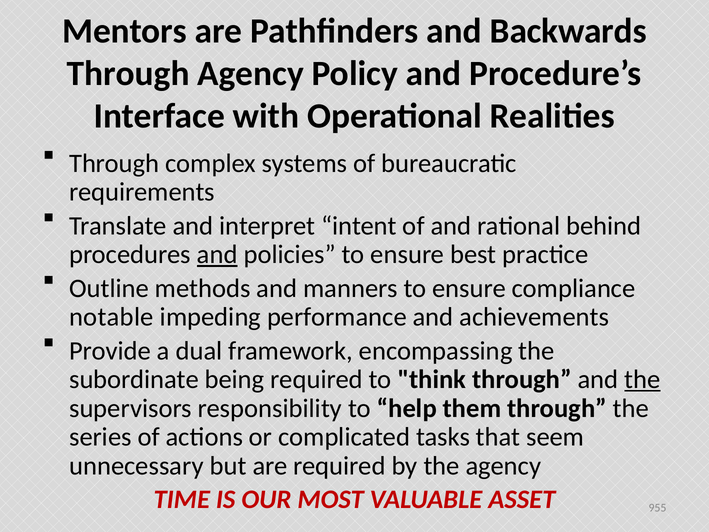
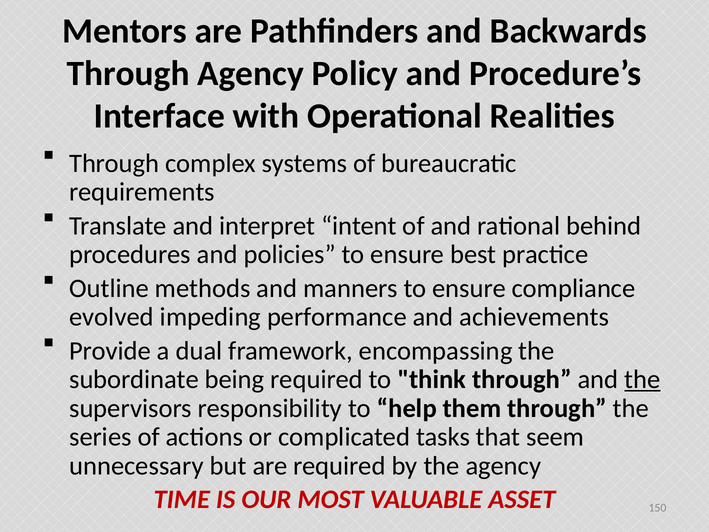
and at (217, 254) underline: present -> none
notable: notable -> evolved
955: 955 -> 150
